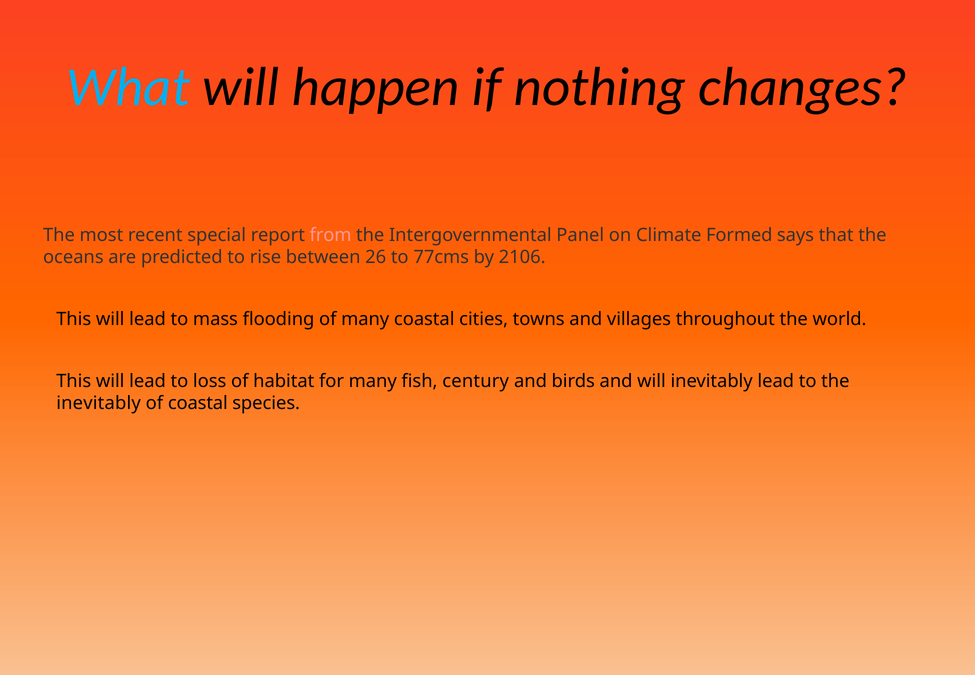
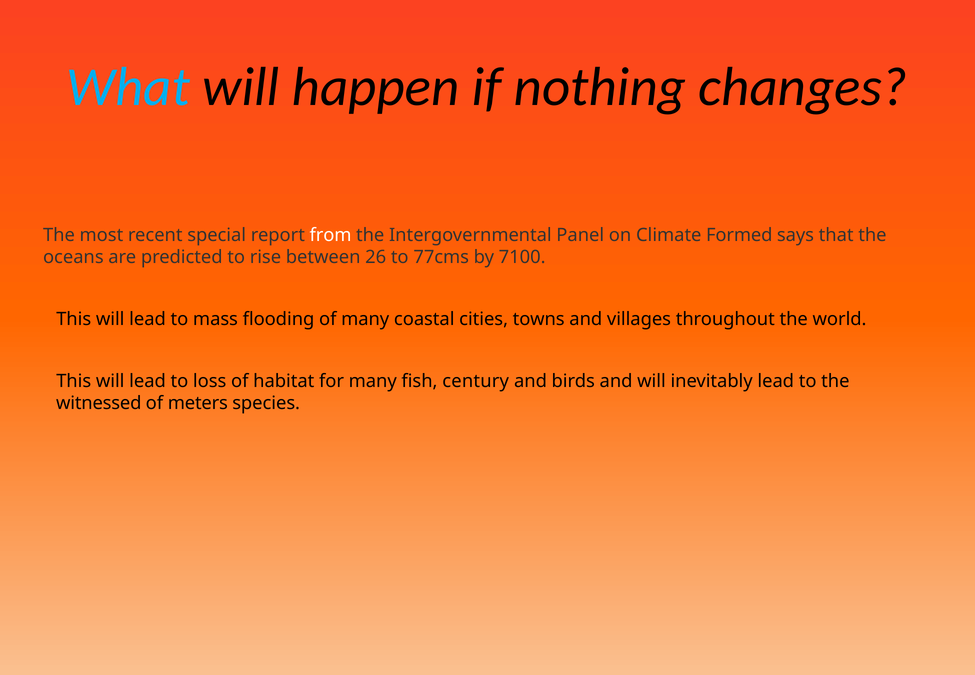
from colour: pink -> white
2106: 2106 -> 7100
inevitably at (99, 403): inevitably -> witnessed
of coastal: coastal -> meters
